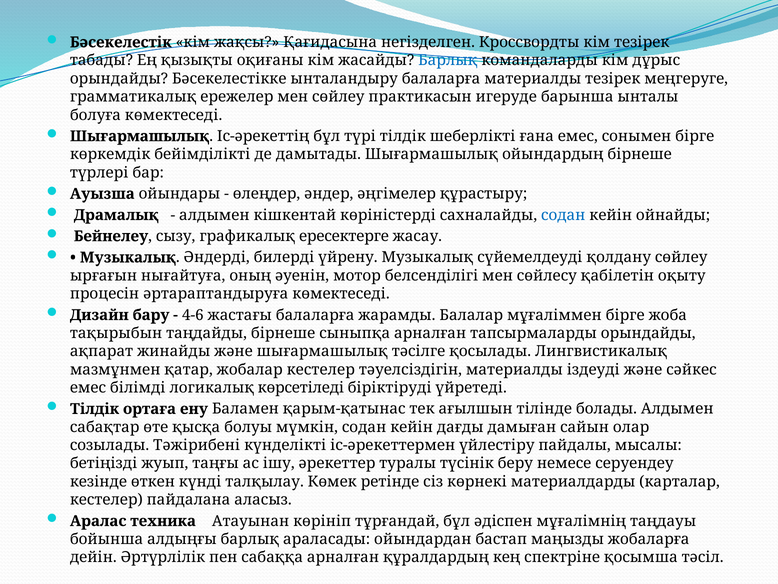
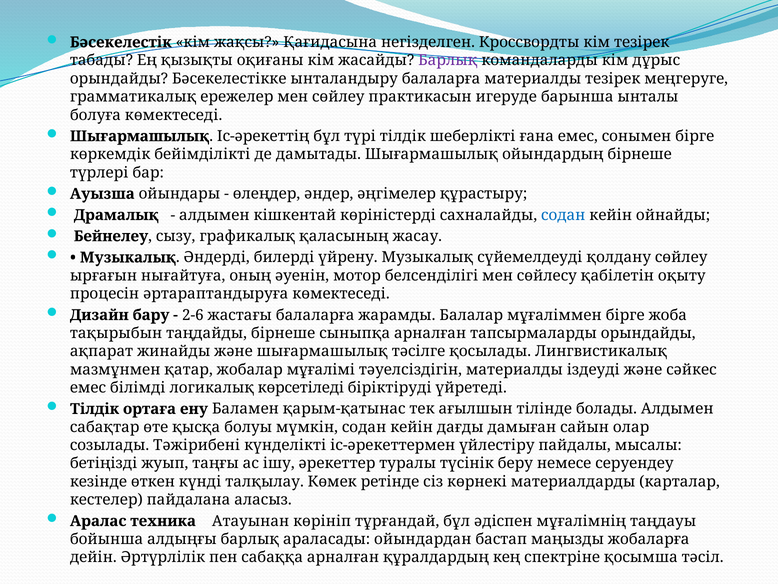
Барлық at (448, 60) colour: blue -> purple
ересектерге: ересектерге -> қаласының
4-6: 4-6 -> 2-6
жобалар кестелер: кестелер -> мұғалімі
